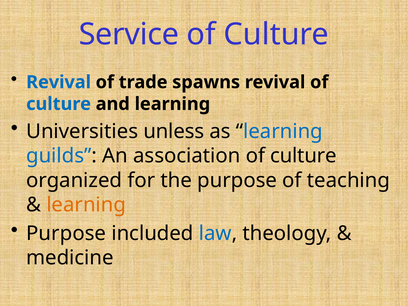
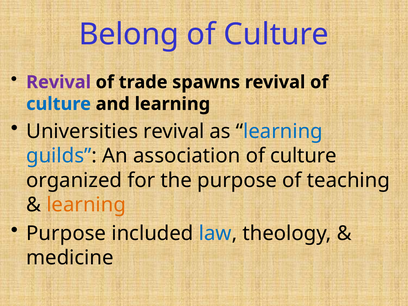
Service: Service -> Belong
Revival at (59, 82) colour: blue -> purple
Universities unless: unless -> revival
